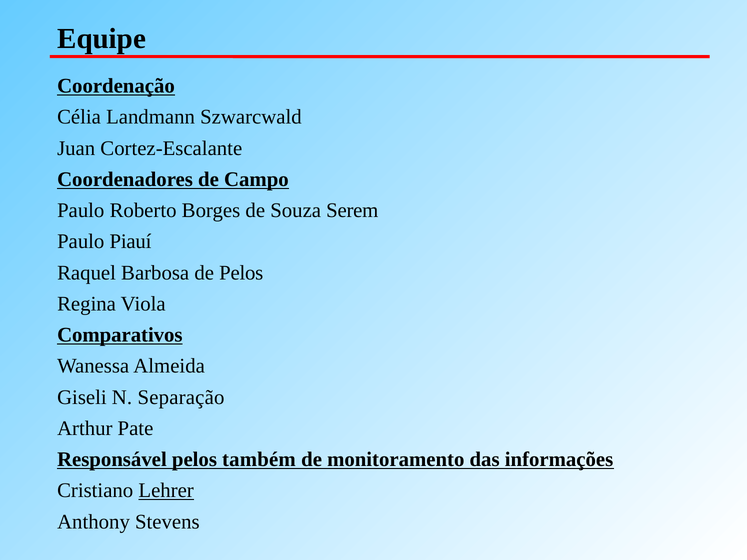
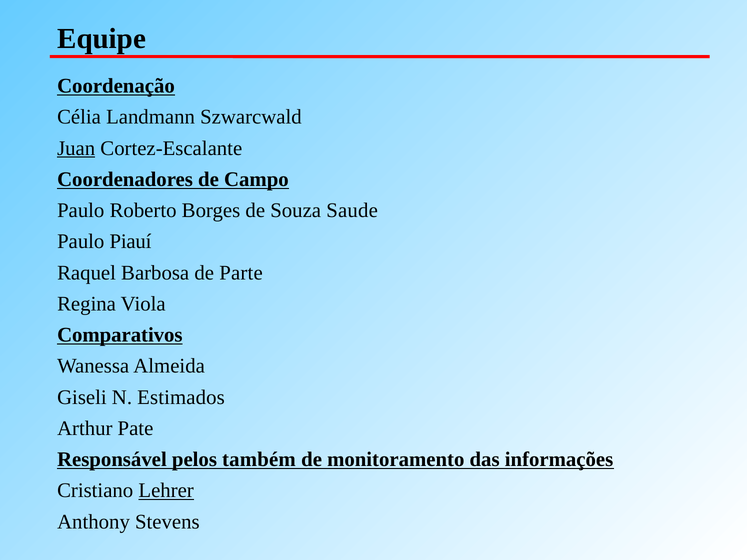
Juan underline: none -> present
Serem: Serem -> Saude
de Pelos: Pelos -> Parte
Separação: Separação -> Estimados
